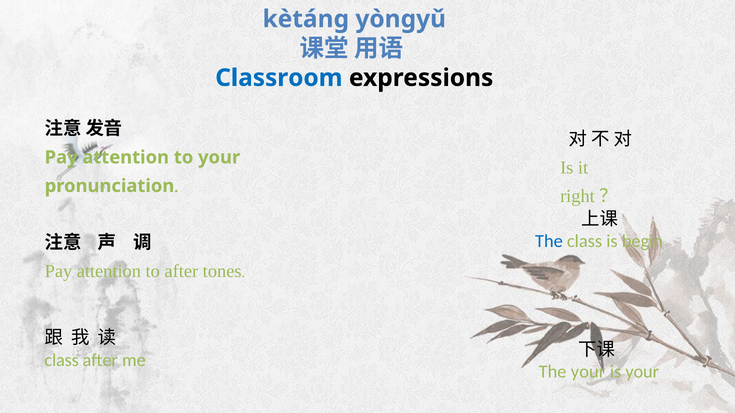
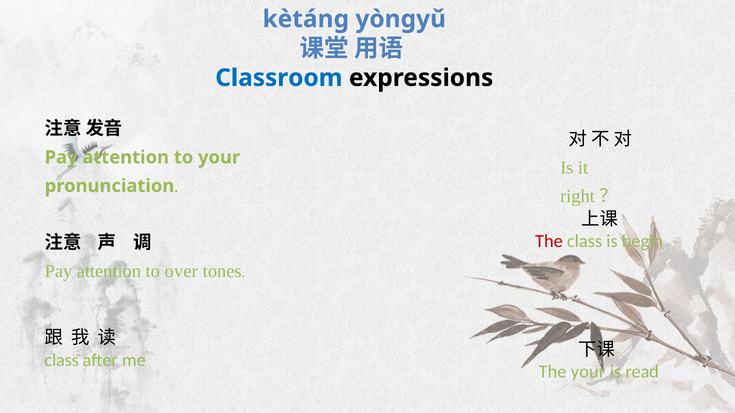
The at (549, 242) colour: blue -> red
to after: after -> over
is your: your -> read
